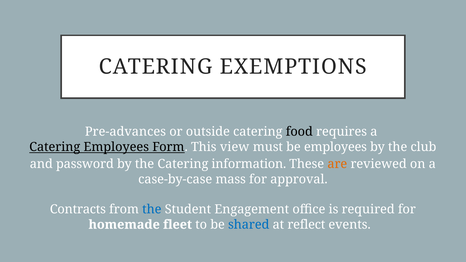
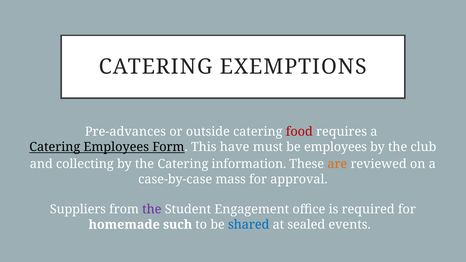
food colour: black -> red
view: view -> have
password: password -> collecting
Contracts: Contracts -> Suppliers
the at (152, 210) colour: blue -> purple
fleet: fleet -> such
reflect: reflect -> sealed
